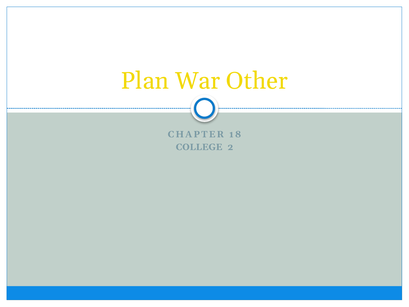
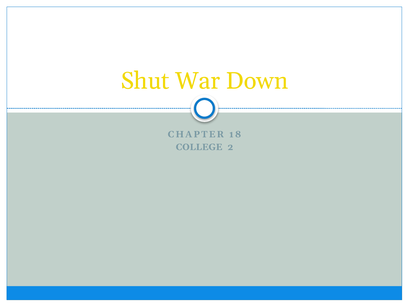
Plan: Plan -> Shut
Other: Other -> Down
